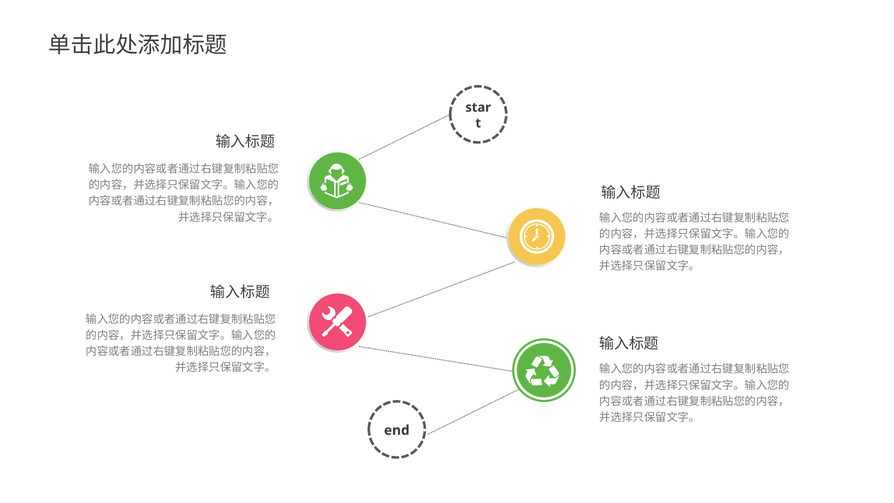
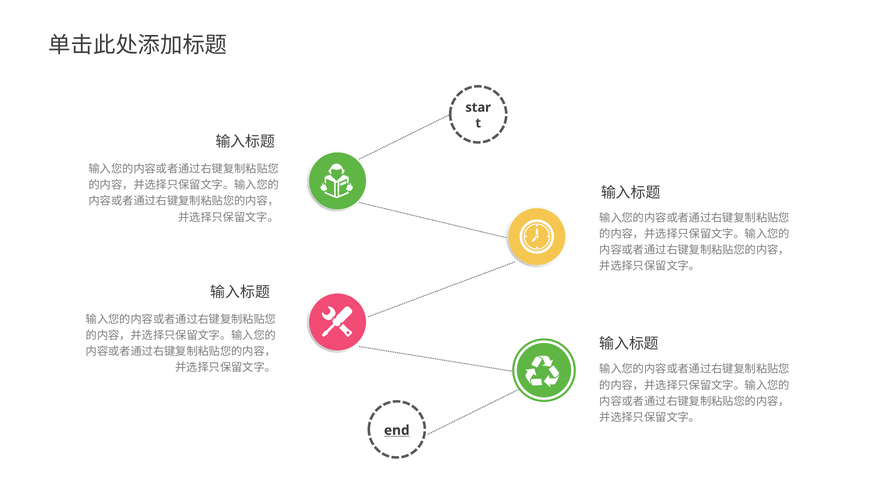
end underline: none -> present
